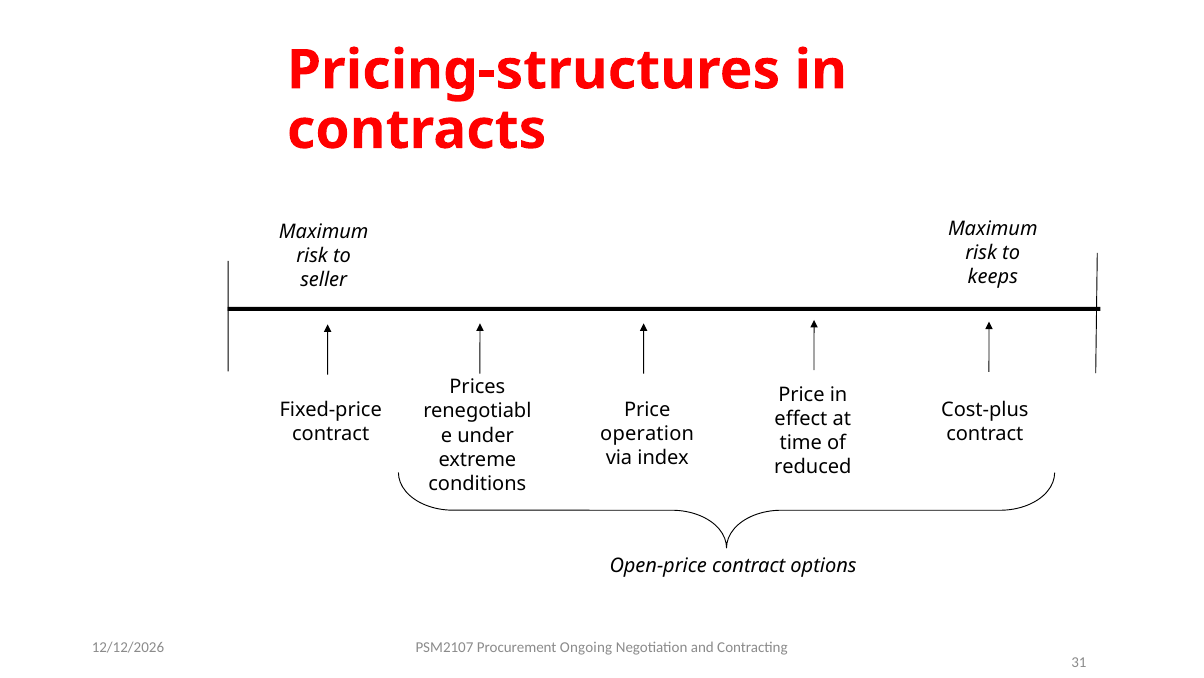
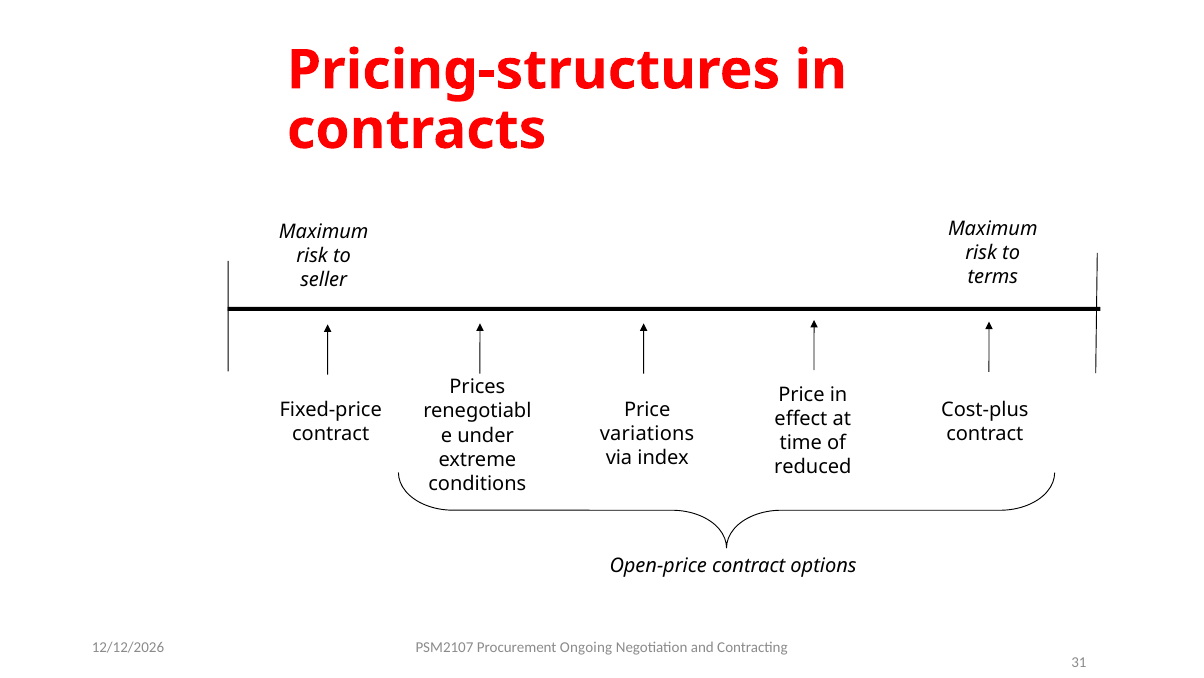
keeps: keeps -> terms
operation: operation -> variations
